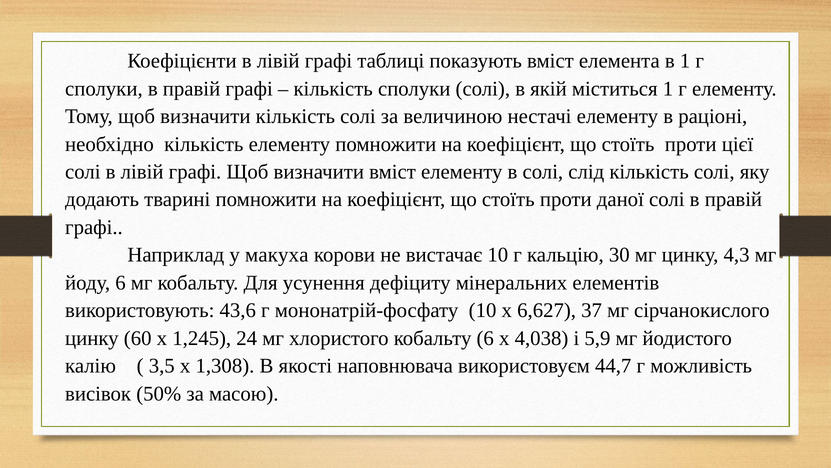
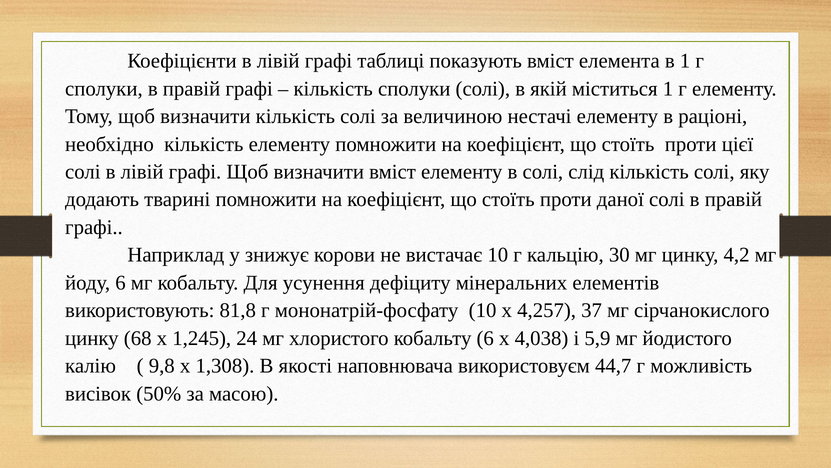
макуха: макуха -> знижує
4,3: 4,3 -> 4,2
43,6: 43,6 -> 81,8
6,627: 6,627 -> 4,257
60: 60 -> 68
3,5: 3,5 -> 9,8
